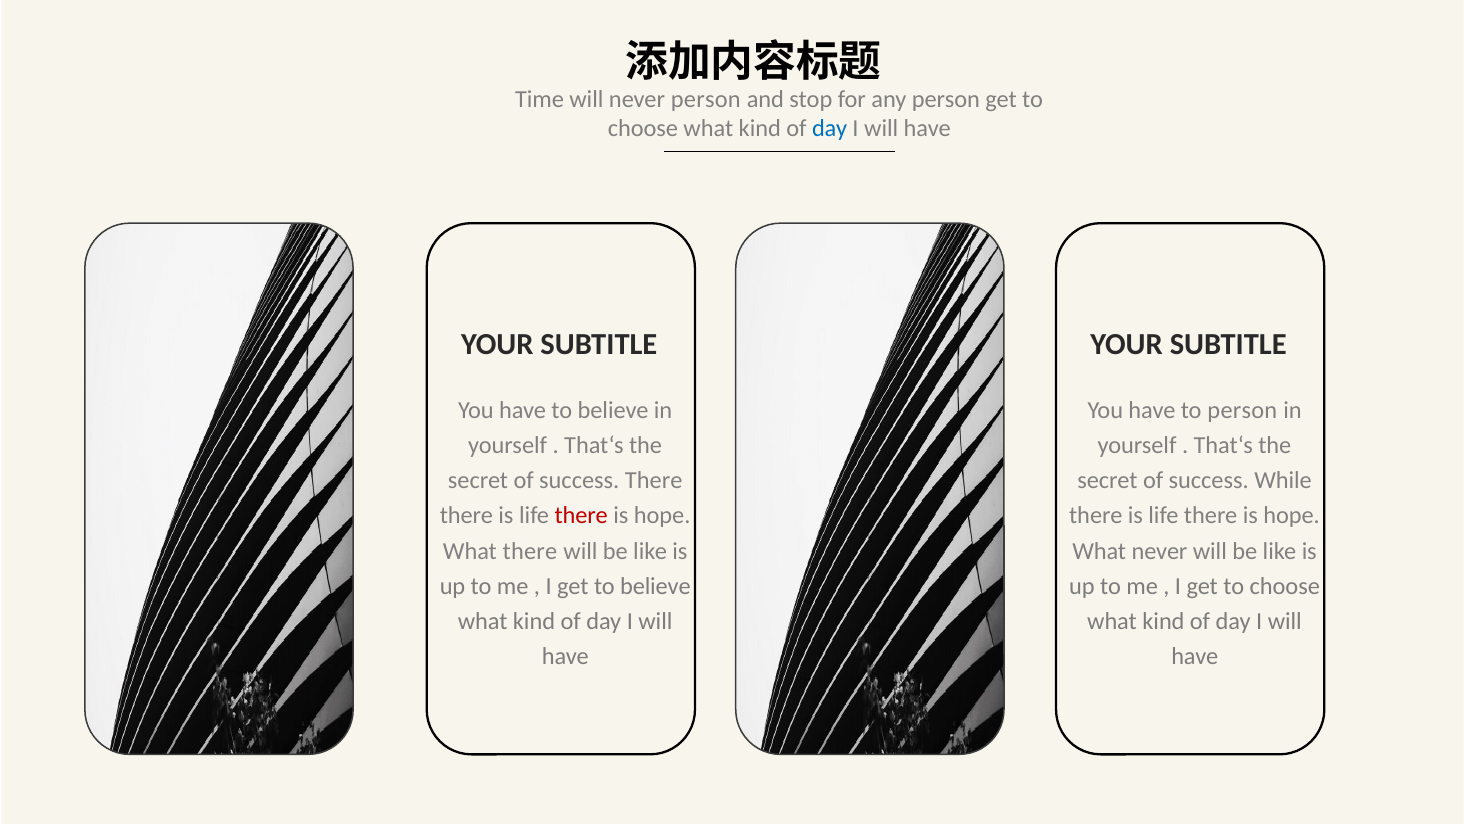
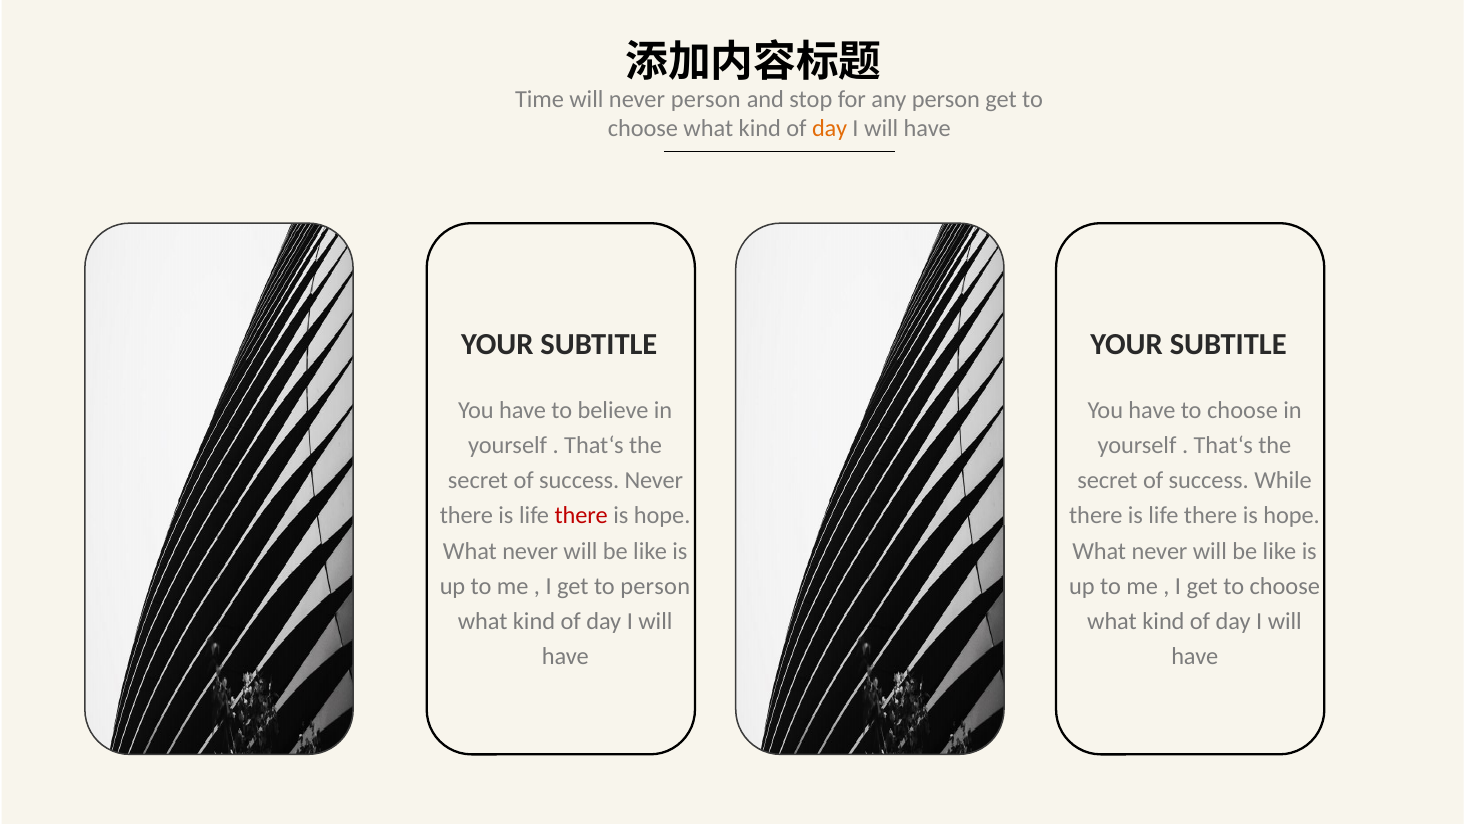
day at (830, 129) colour: blue -> orange
have to person: person -> choose
success There: There -> Never
there at (530, 551): there -> never
get to believe: believe -> person
